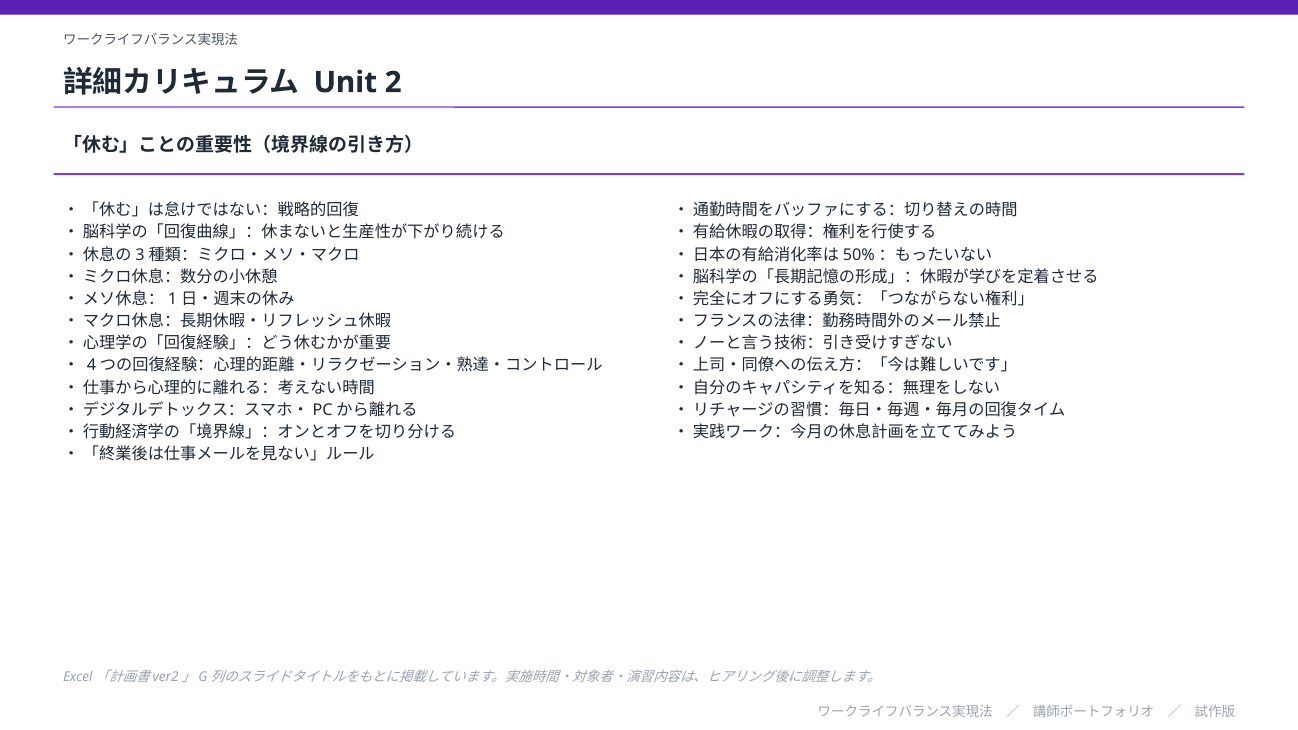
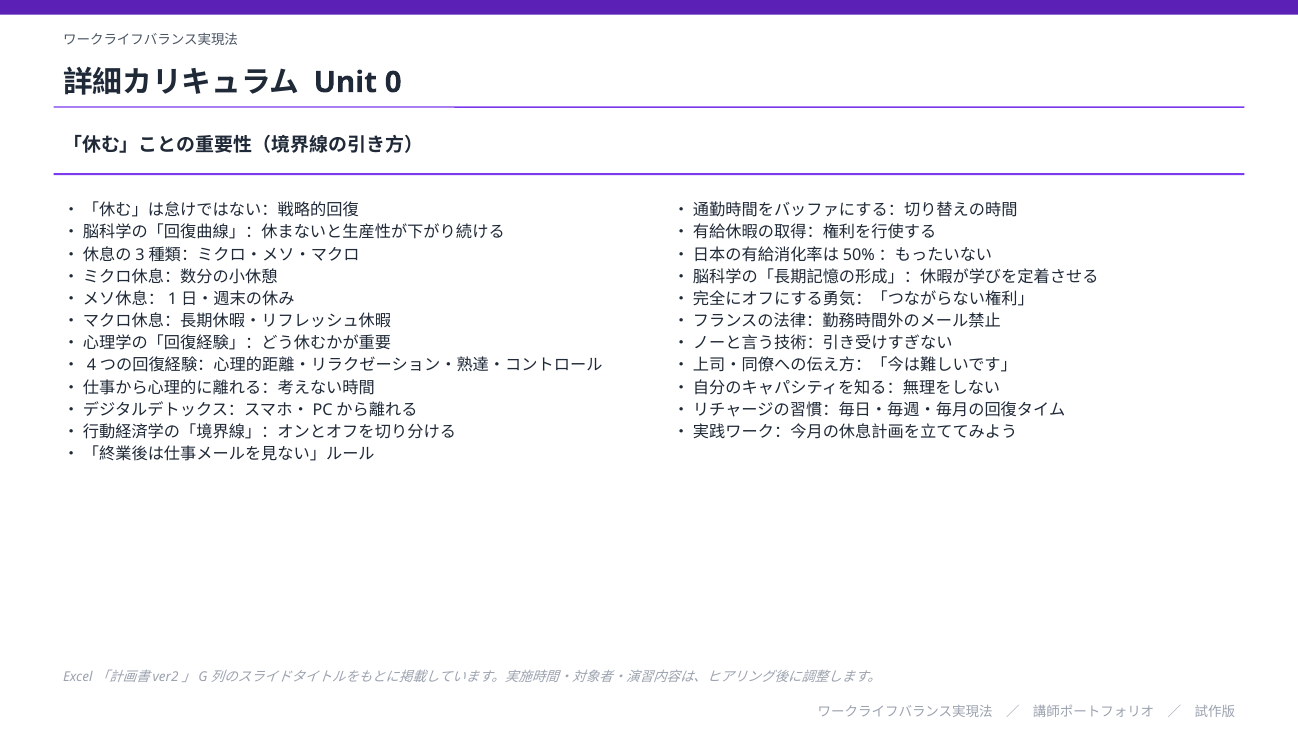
2: 2 -> 0
